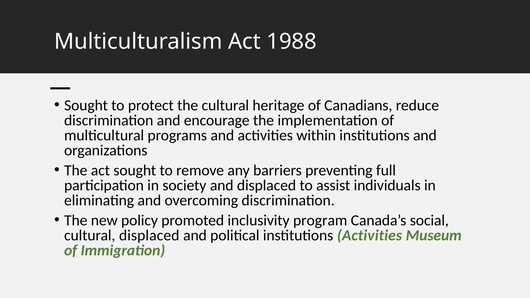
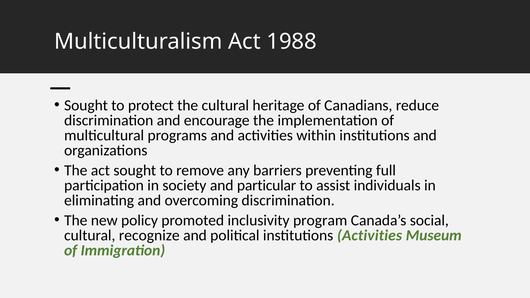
and displaced: displaced -> particular
cultural displaced: displaced -> recognize
